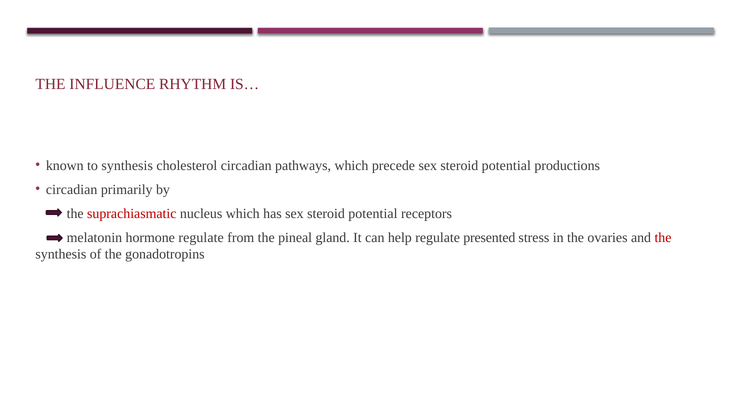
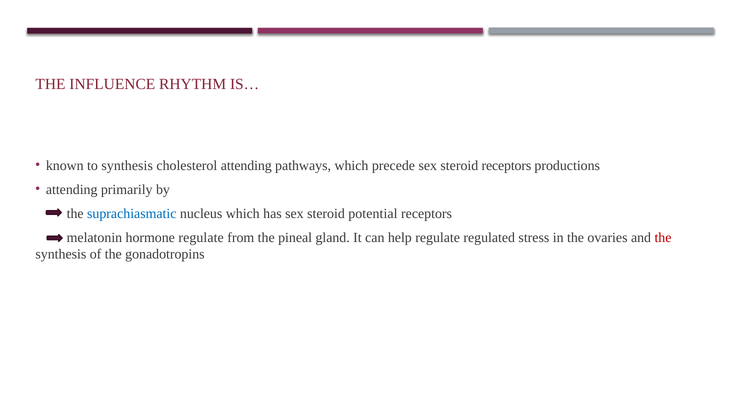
cholesterol circadian: circadian -> attending
precede sex steroid potential: potential -> receptors
circadian at (72, 189): circadian -> attending
suprachiasmatic colour: red -> blue
presented: presented -> regulated
